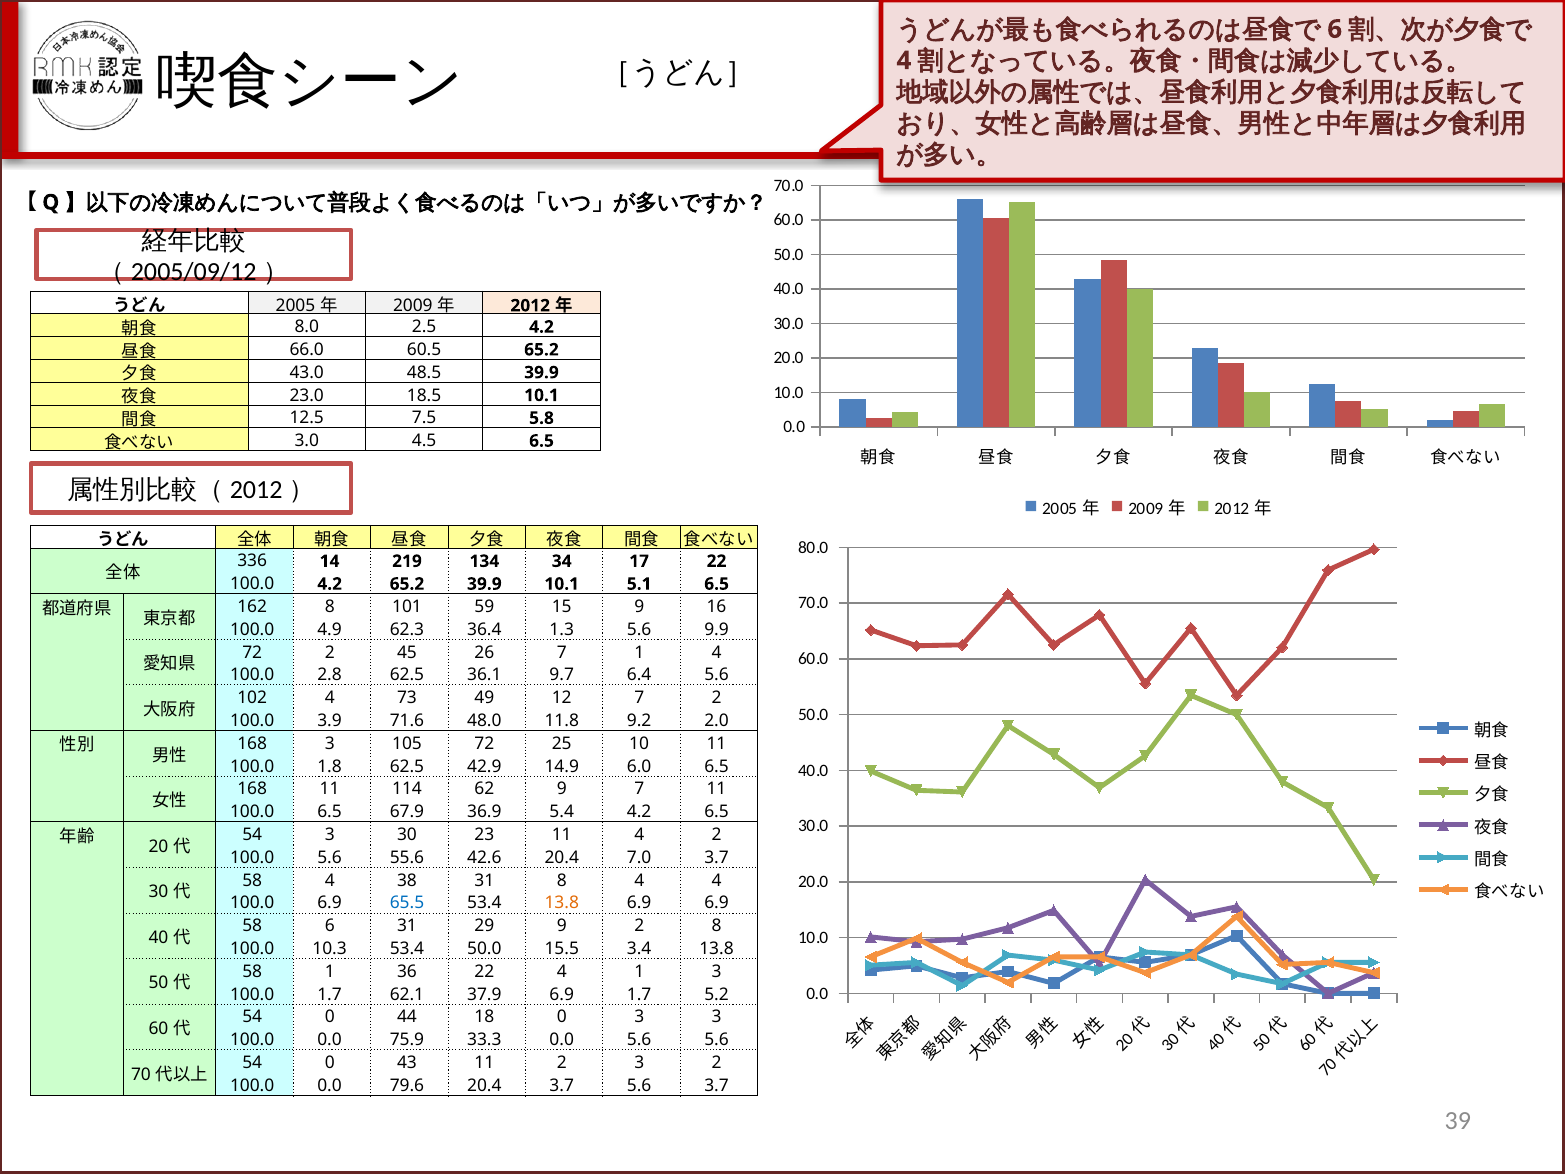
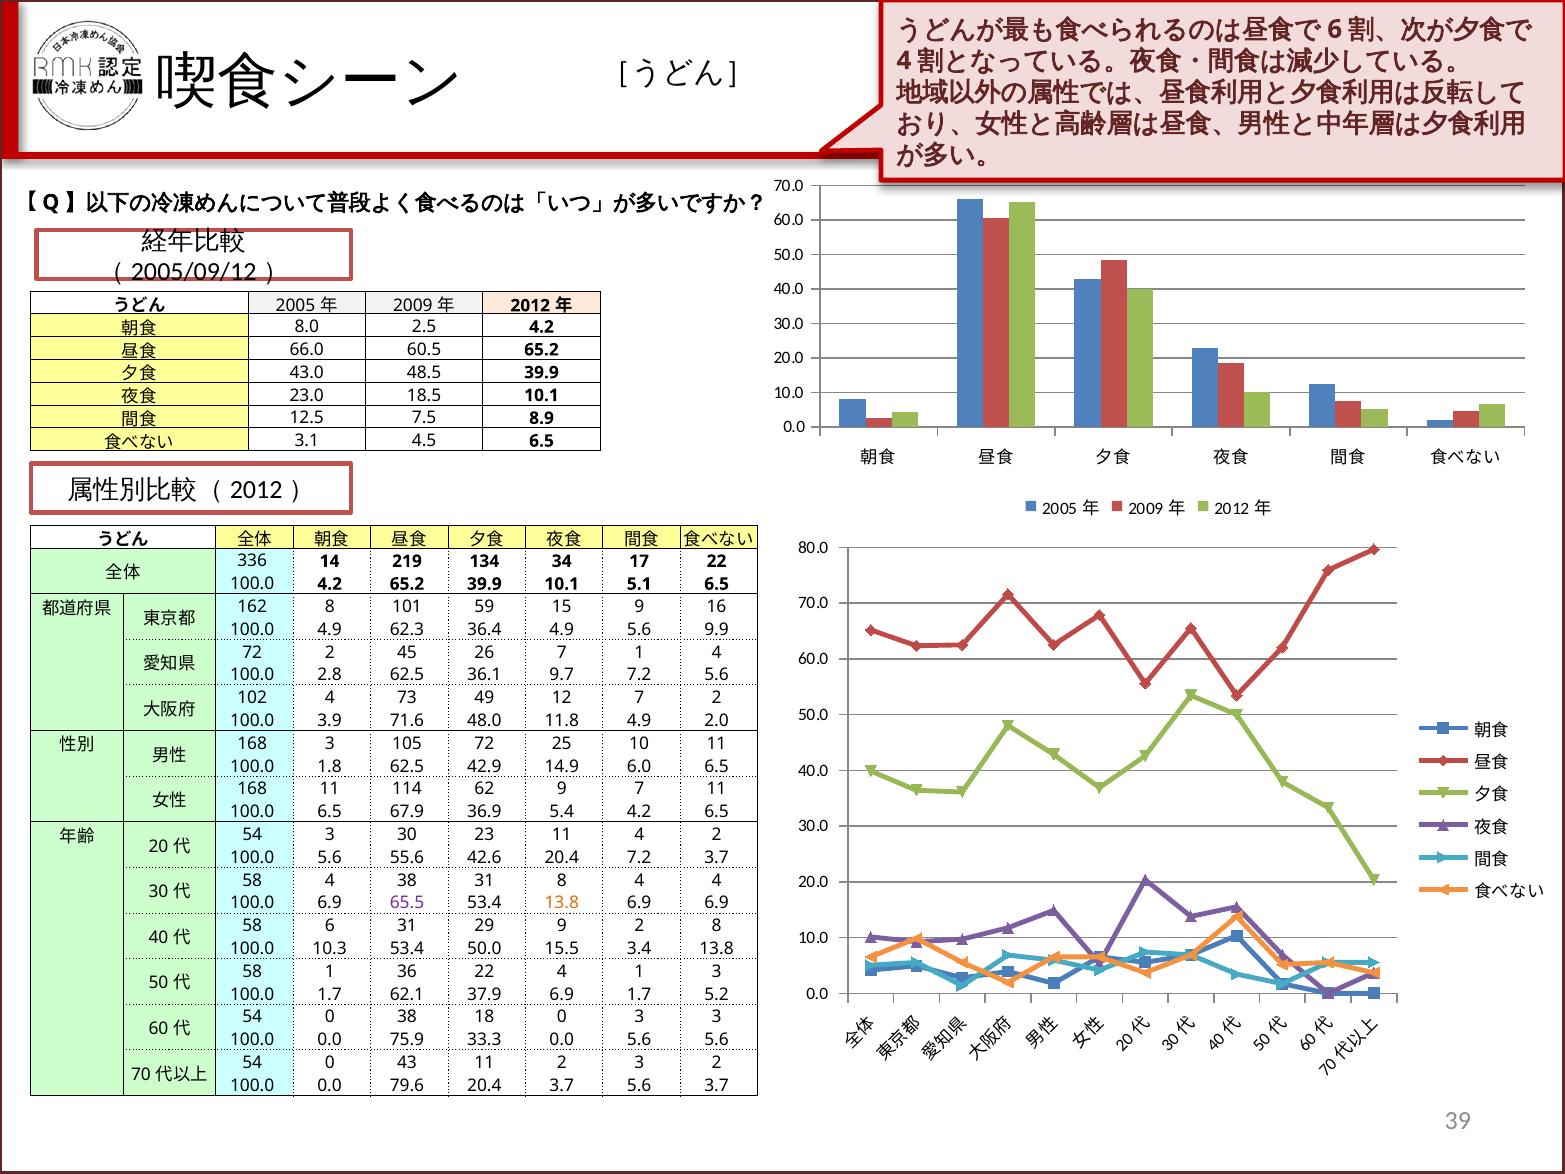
5.8: 5.8 -> 8.9
3.0: 3.0 -> 3.1
36.4 1.3: 1.3 -> 4.9
9.7 6.4: 6.4 -> 7.2
11.8 9.2: 9.2 -> 4.9
20.4 7.0: 7.0 -> 7.2
65.5 colour: blue -> purple
0 44: 44 -> 38
